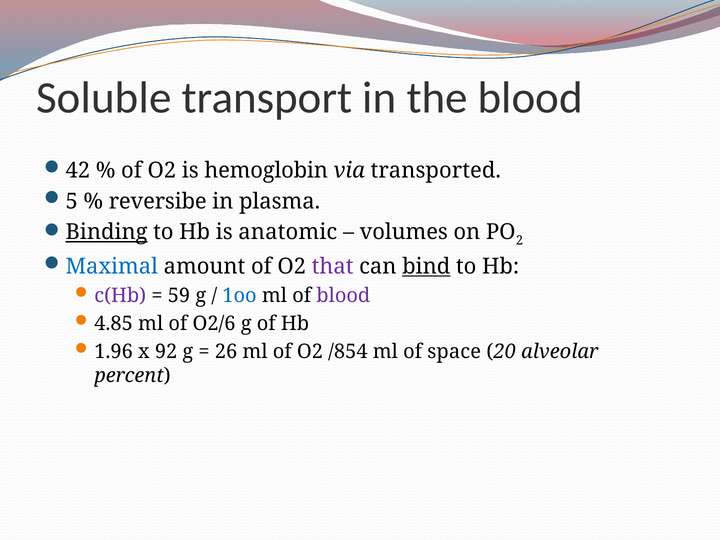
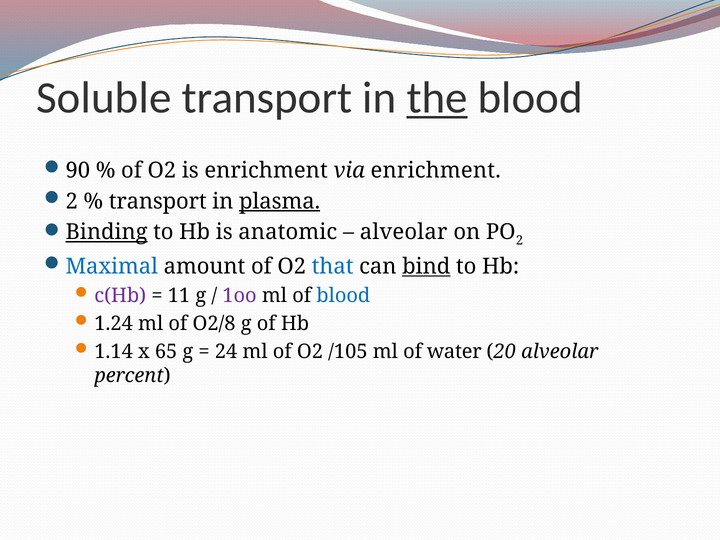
the underline: none -> present
42: 42 -> 90
is hemoglobin: hemoglobin -> enrichment
via transported: transported -> enrichment
5 at (72, 201): 5 -> 2
reversibe at (158, 201): reversibe -> transport
plasma underline: none -> present
volumes at (404, 232): volumes -> alveolar
that colour: purple -> blue
59: 59 -> 11
1oo colour: blue -> purple
blood at (343, 296) colour: purple -> blue
4.85: 4.85 -> 1.24
O2/6: O2/6 -> O2/8
1.96: 1.96 -> 1.14
92: 92 -> 65
26: 26 -> 24
/854: /854 -> /105
space: space -> water
